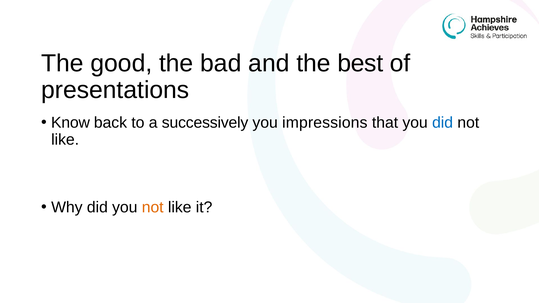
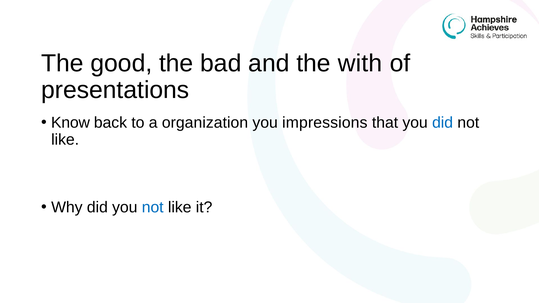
best: best -> with
successively: successively -> organization
not at (153, 208) colour: orange -> blue
